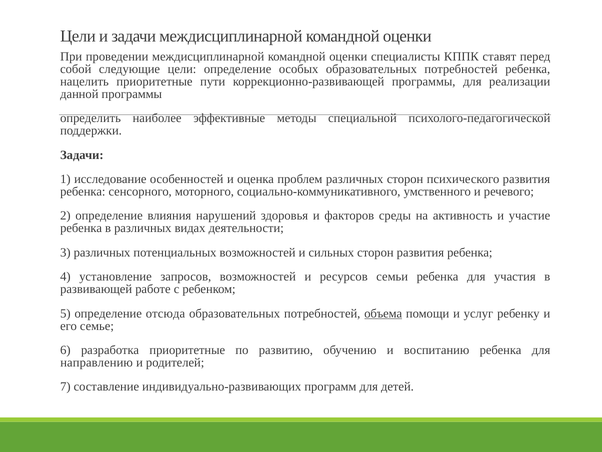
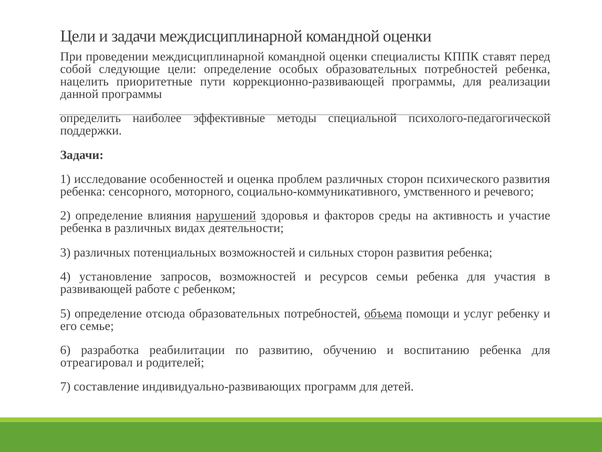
нарушений underline: none -> present
разработка приоритетные: приоритетные -> реабилитации
направлению: направлению -> отреагировал
